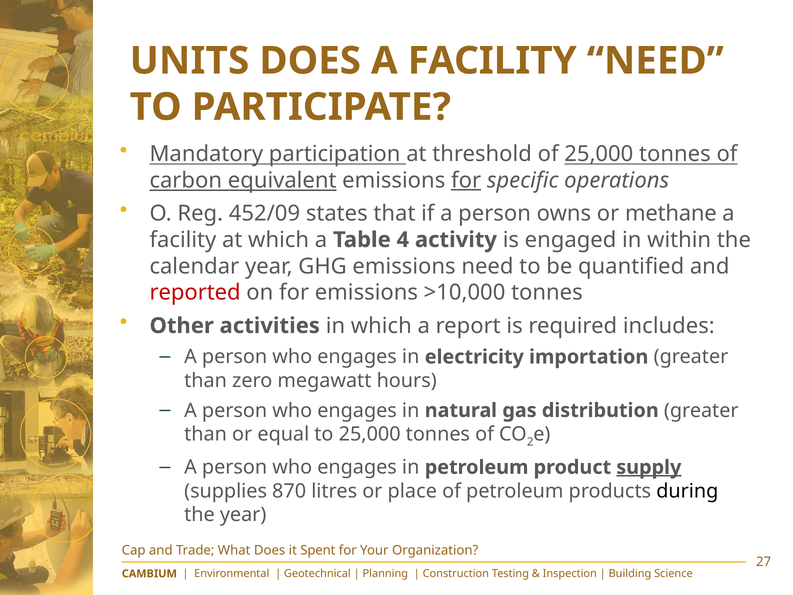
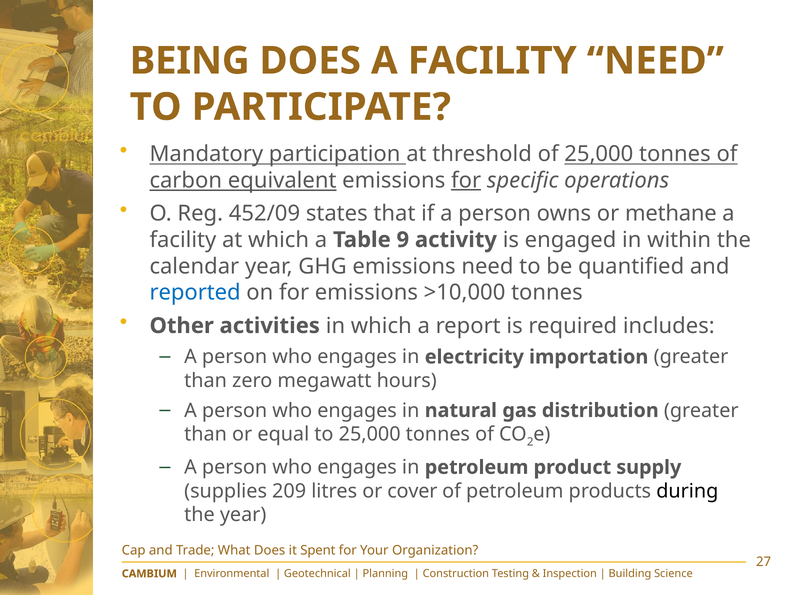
UNITS: UNITS -> BEING
4: 4 -> 9
reported colour: red -> blue
supply underline: present -> none
870: 870 -> 209
place: place -> cover
